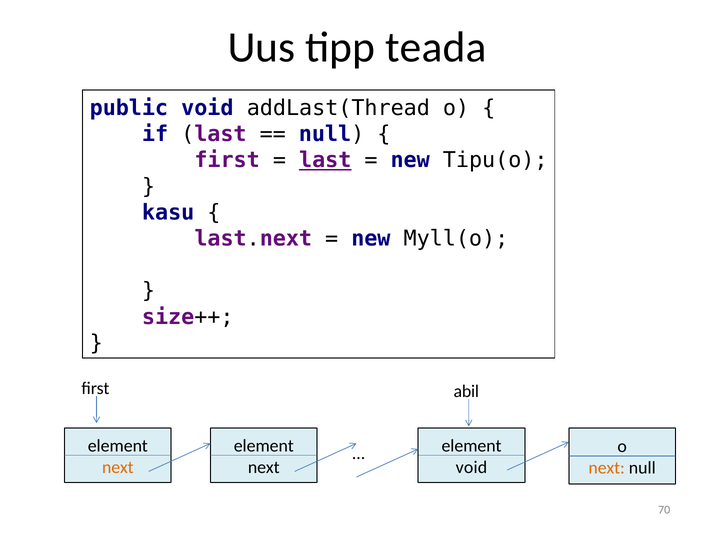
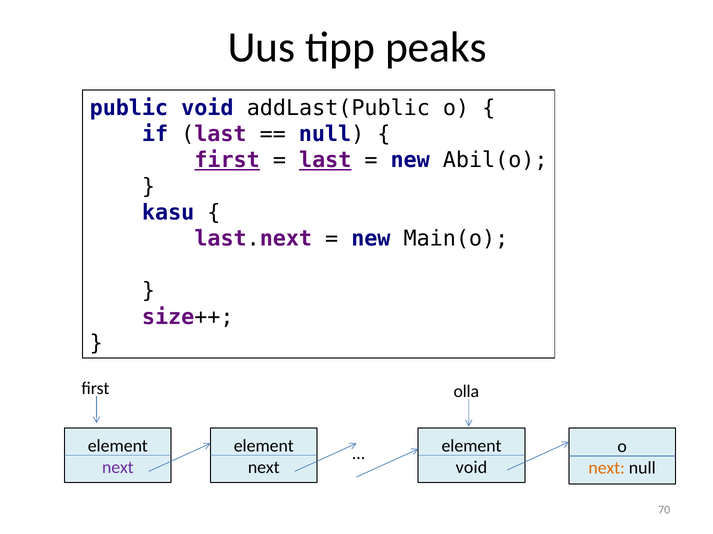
teada: teada -> peaks
addLast(Thread: addLast(Thread -> addLast(Public
first at (227, 161) underline: none -> present
Tipu(o: Tipu(o -> Abil(o
Myll(o: Myll(o -> Main(o
abil: abil -> olla
next at (118, 468) colour: orange -> purple
